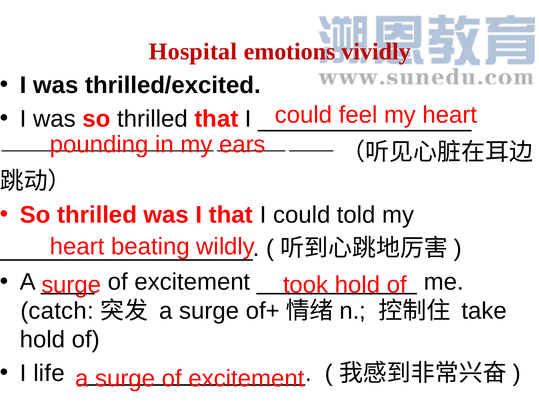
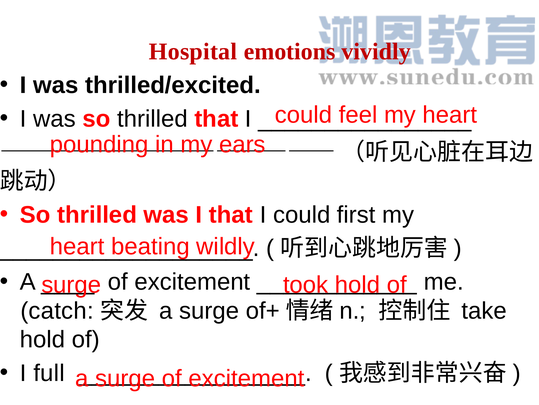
told: told -> first
life: life -> full
